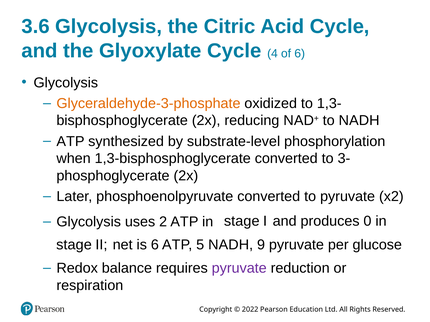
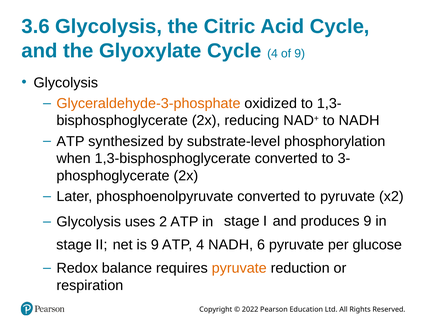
of 6: 6 -> 9
produces 0: 0 -> 9
is 6: 6 -> 9
P 5: 5 -> 4
9: 9 -> 6
pyruvate at (239, 269) colour: purple -> orange
